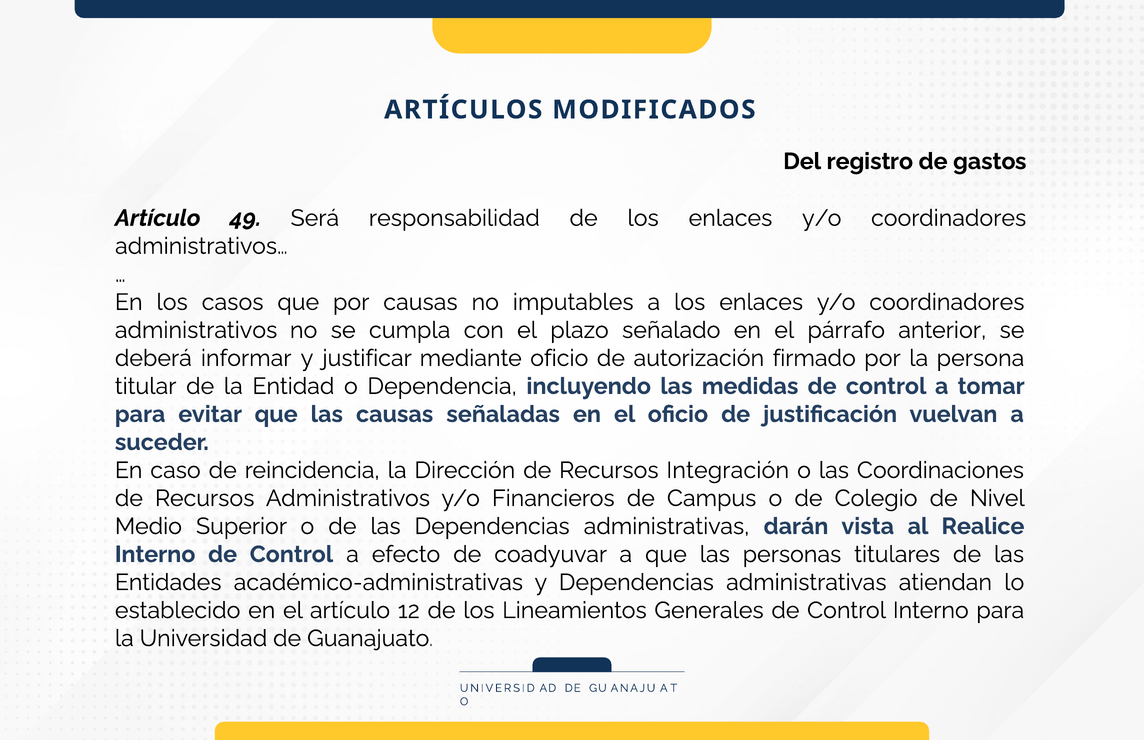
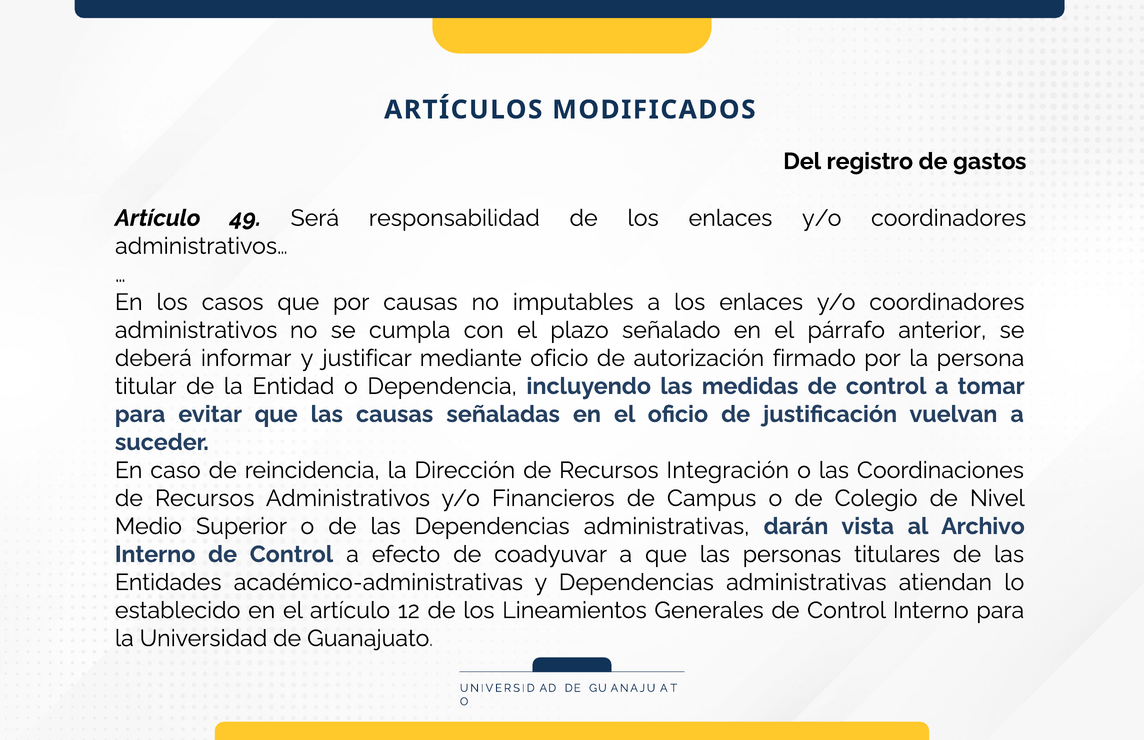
Realice: Realice -> Archivo
